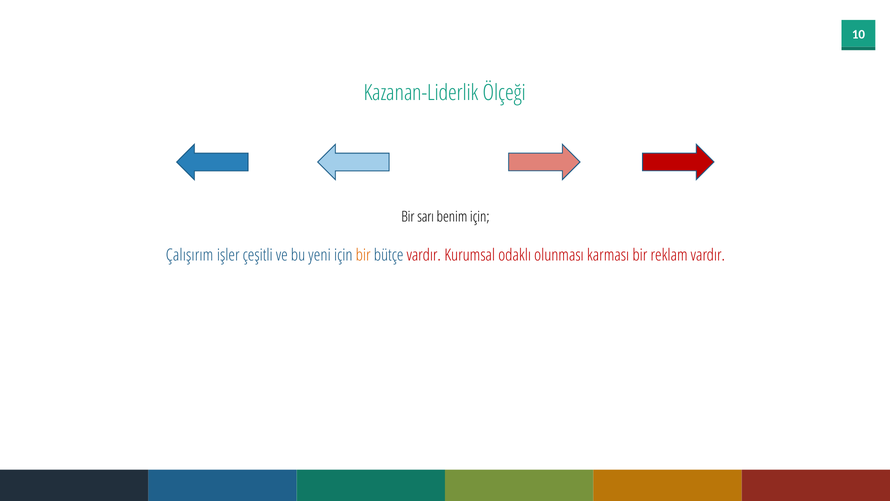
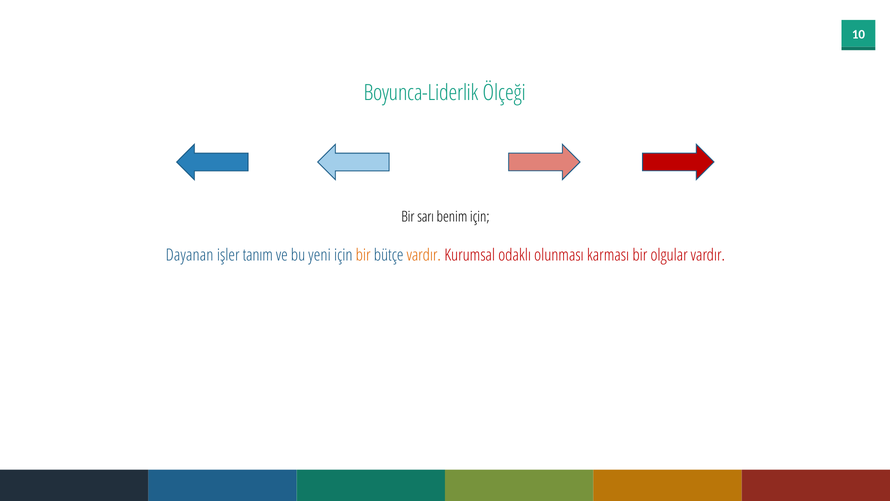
Kazanan-Liderlik: Kazanan-Liderlik -> Boyunca-Liderlik
Çalışırım: Çalışırım -> Dayanan
çeşitli: çeşitli -> tanım
vardır at (424, 255) colour: red -> orange
reklam: reklam -> olgular
